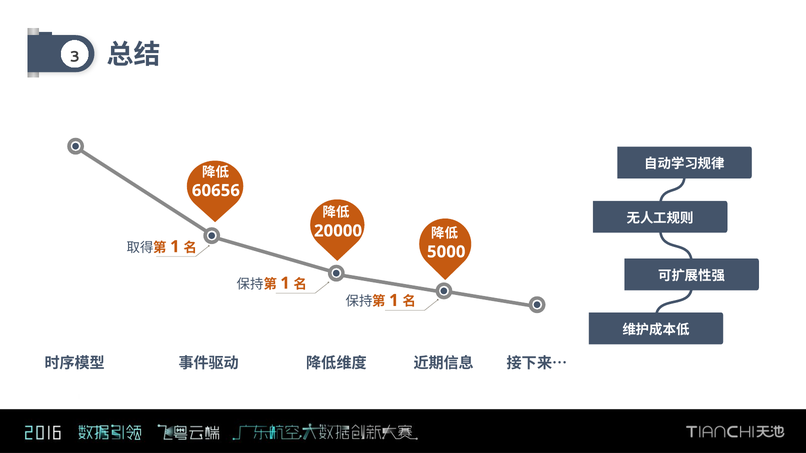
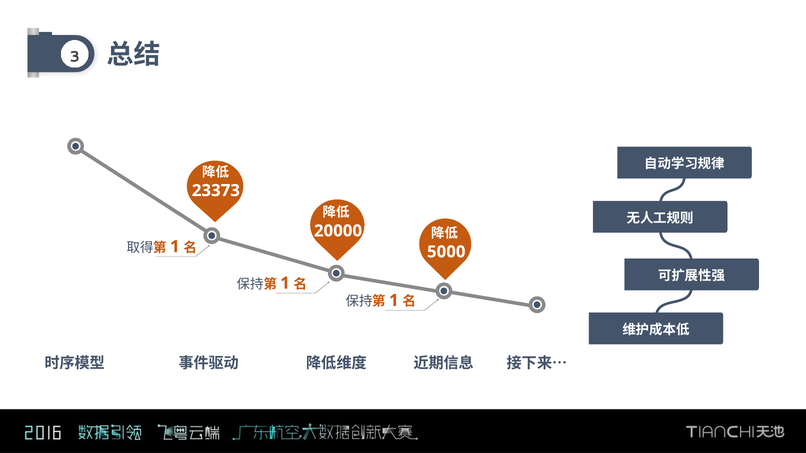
60656: 60656 -> 23373
